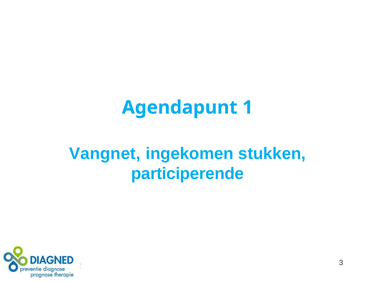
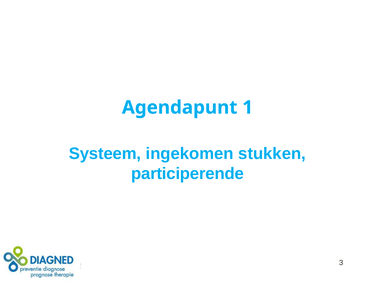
Vangnet: Vangnet -> Systeem
